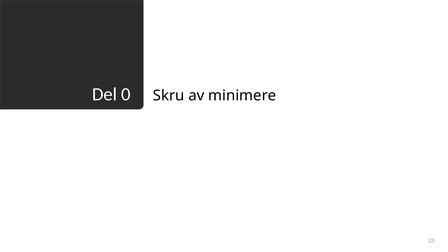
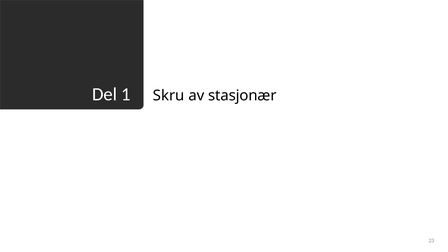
0: 0 -> 1
minimere: minimere -> stasjonær
